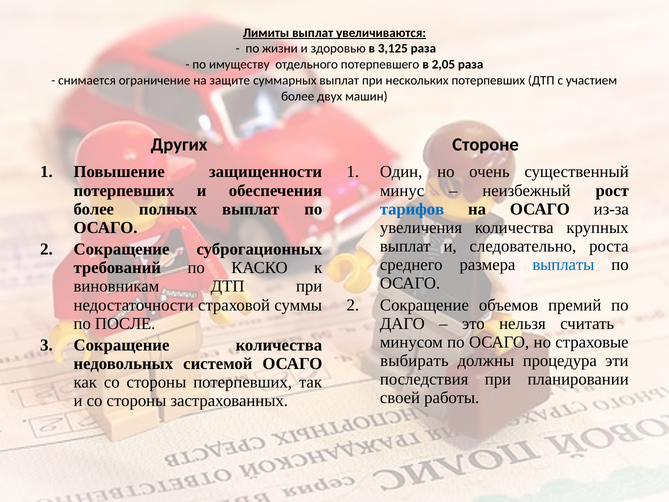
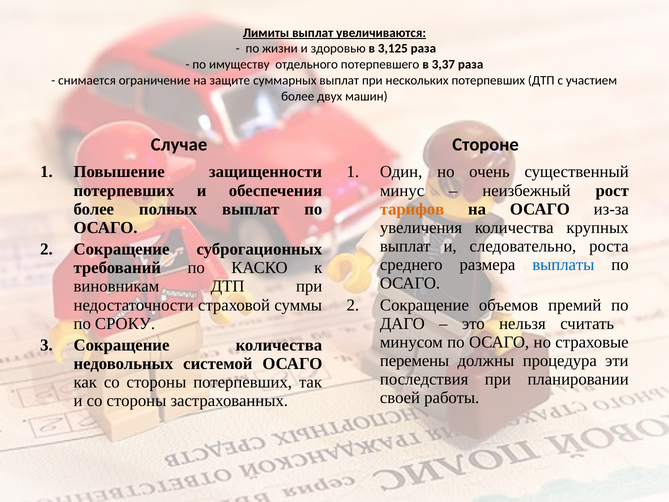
2,05: 2,05 -> 3,37
Других: Других -> Случае
тарифов colour: blue -> orange
ПОСЛЕ: ПОСЛЕ -> СРОКУ
выбирать: выбирать -> перемены
